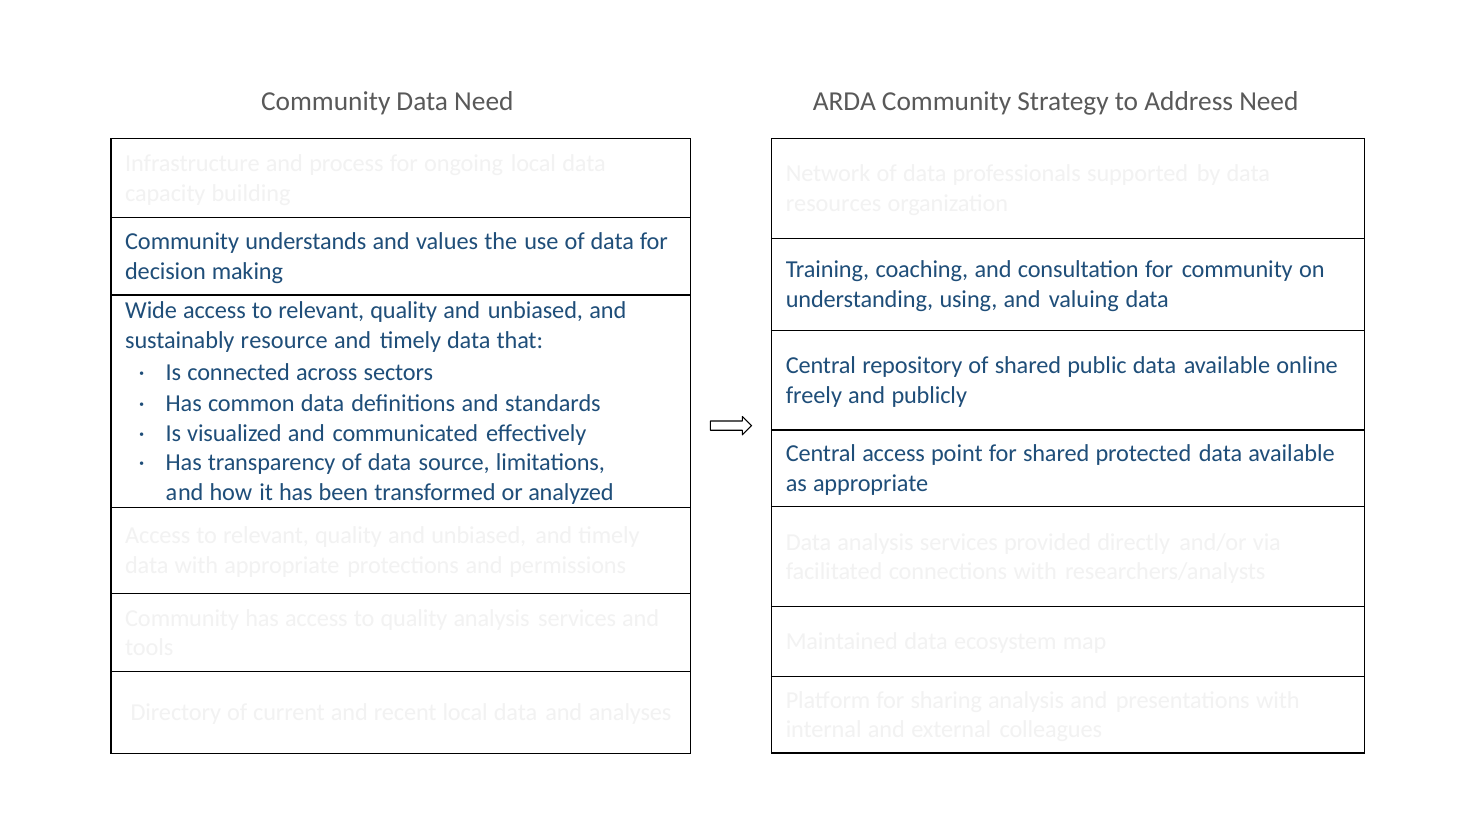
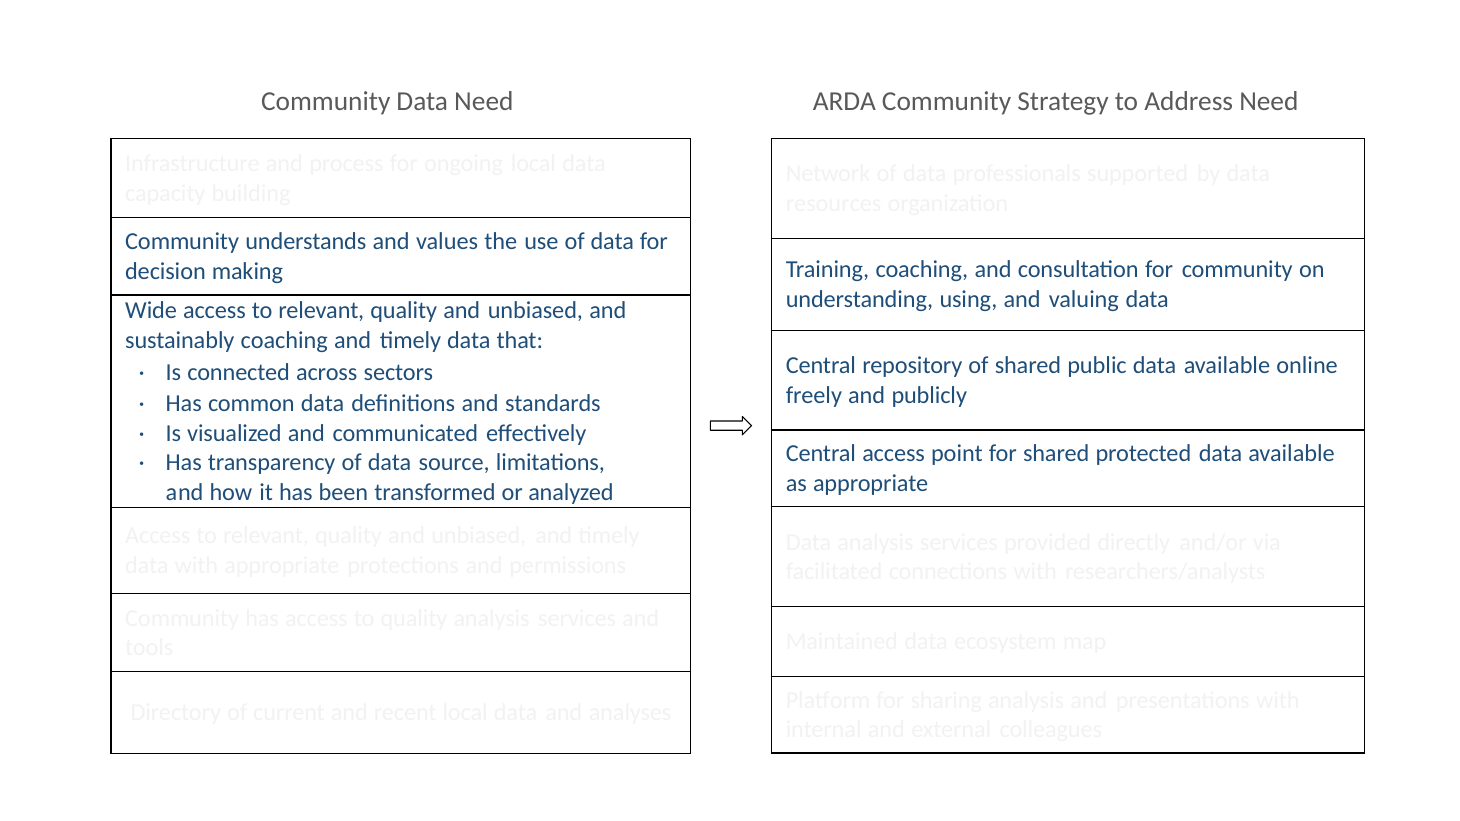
sustainably resource: resource -> coaching
